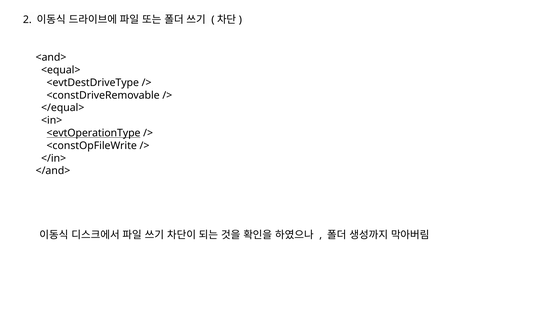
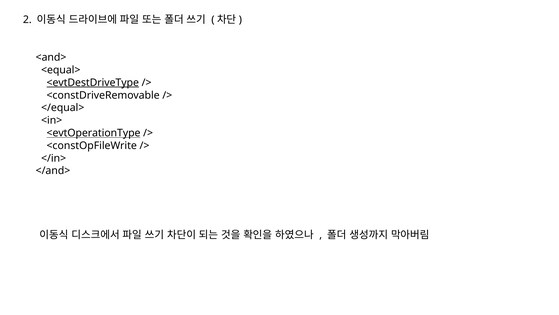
<evtDestDriveType underline: none -> present
